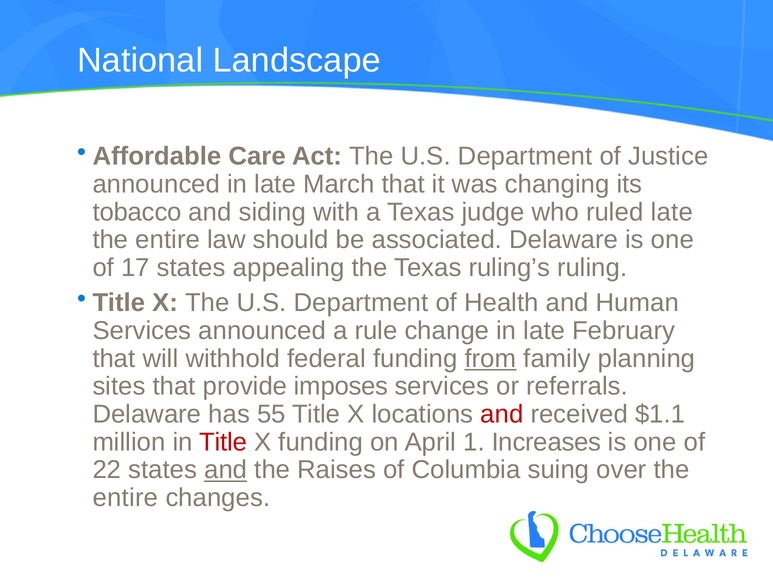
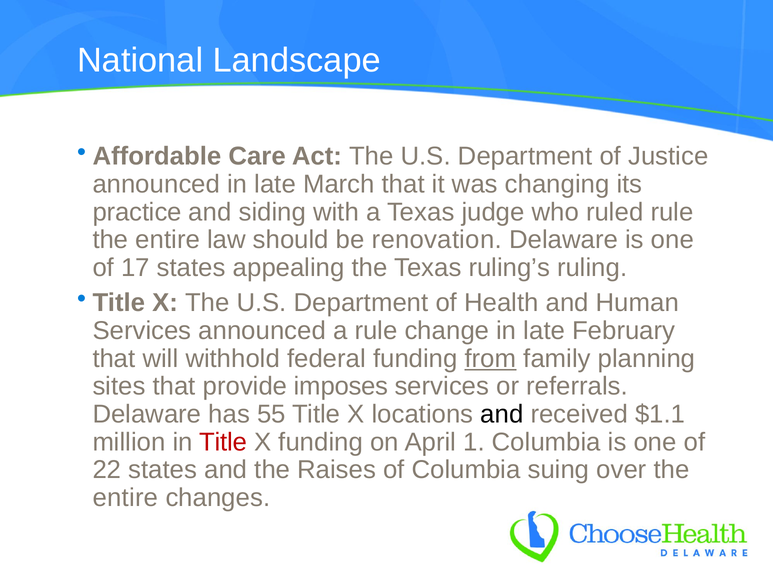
tobacco: tobacco -> practice
ruled late: late -> rule
associated: associated -> renovation
and at (502, 414) colour: red -> black
1 Increases: Increases -> Columbia
and at (226, 470) underline: present -> none
